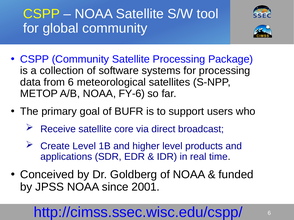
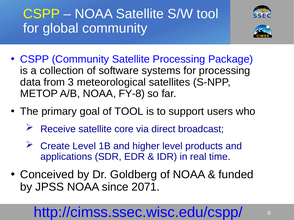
from 6: 6 -> 3
FY-6: FY-6 -> FY-8
of BUFR: BUFR -> TOOL
2001: 2001 -> 2071
